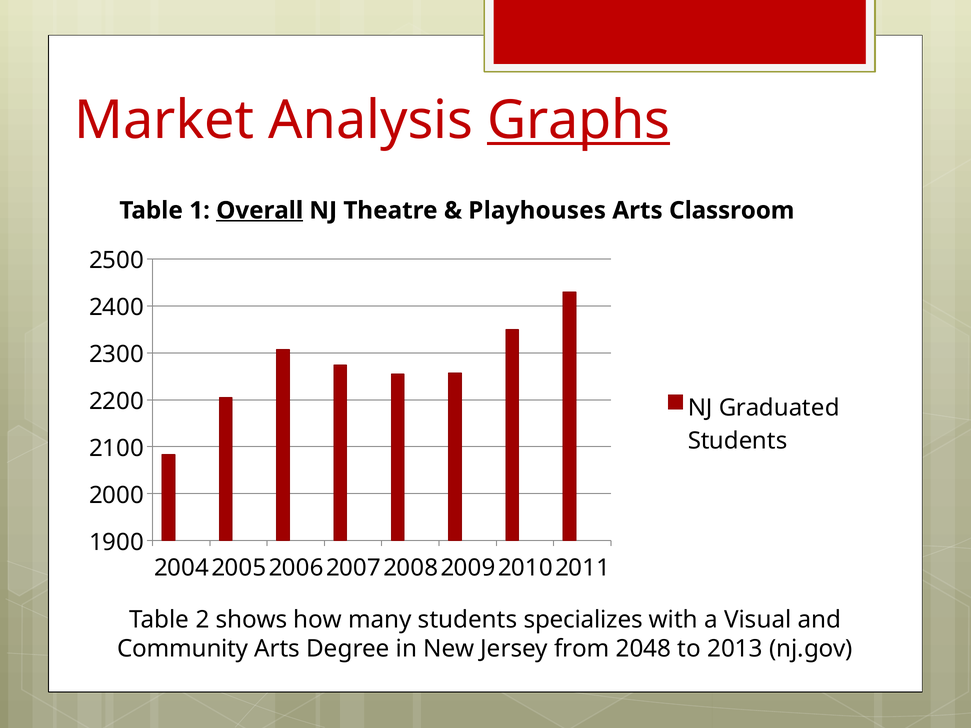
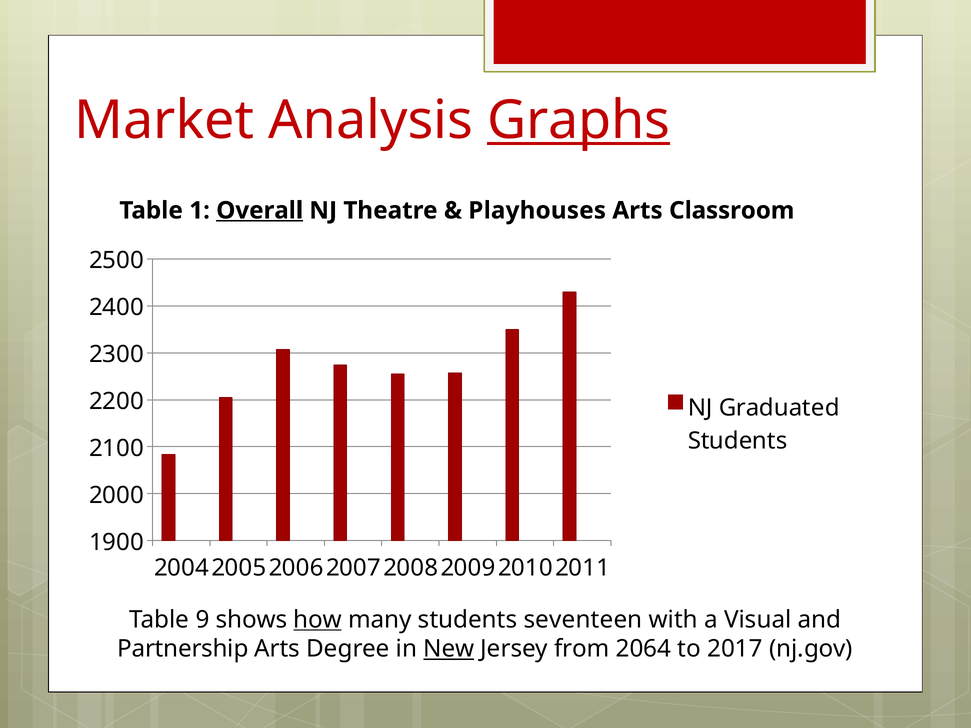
2: 2 -> 9
how underline: none -> present
specializes: specializes -> seventeen
Community: Community -> Partnership
New underline: none -> present
2048: 2048 -> 2064
2013: 2013 -> 2017
